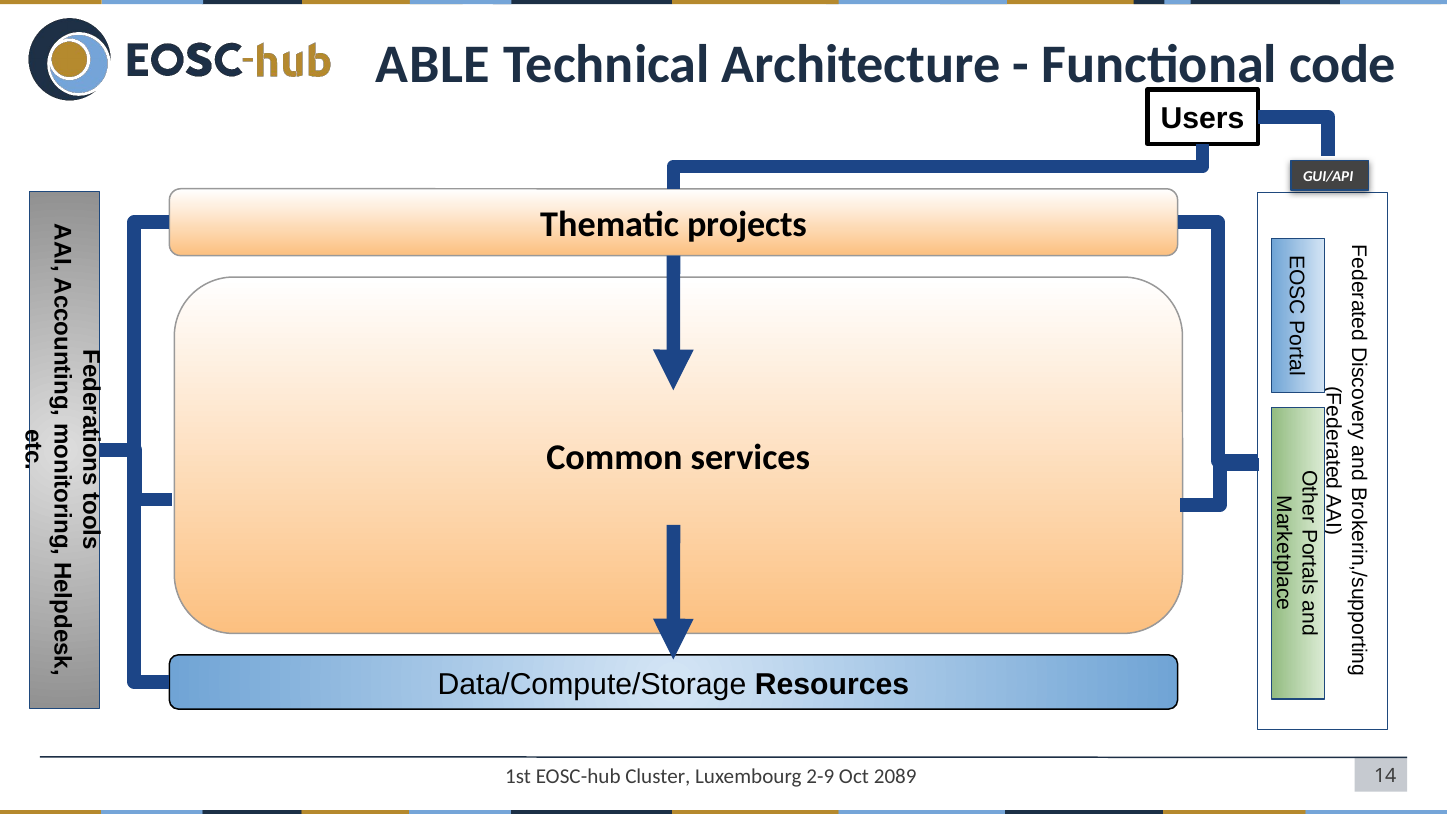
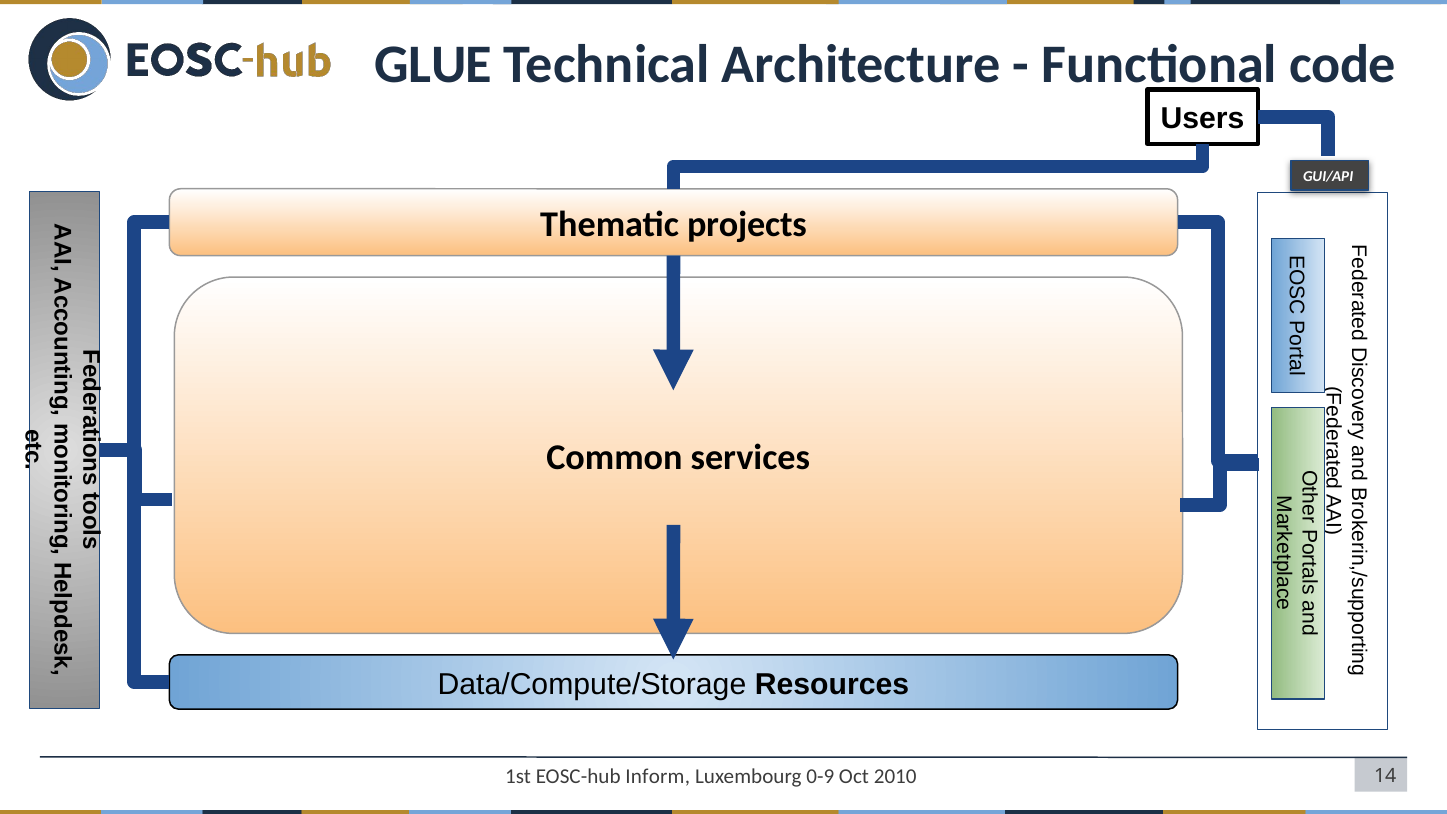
ABLE: ABLE -> GLUE
Cluster: Cluster -> Inform
2-9: 2-9 -> 0-9
2089: 2089 -> 2010
